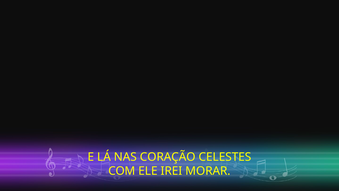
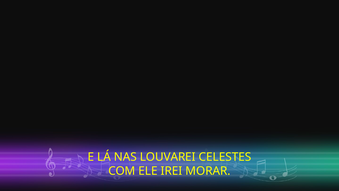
CORAÇÃO: CORAÇÃO -> LOUVAREI
